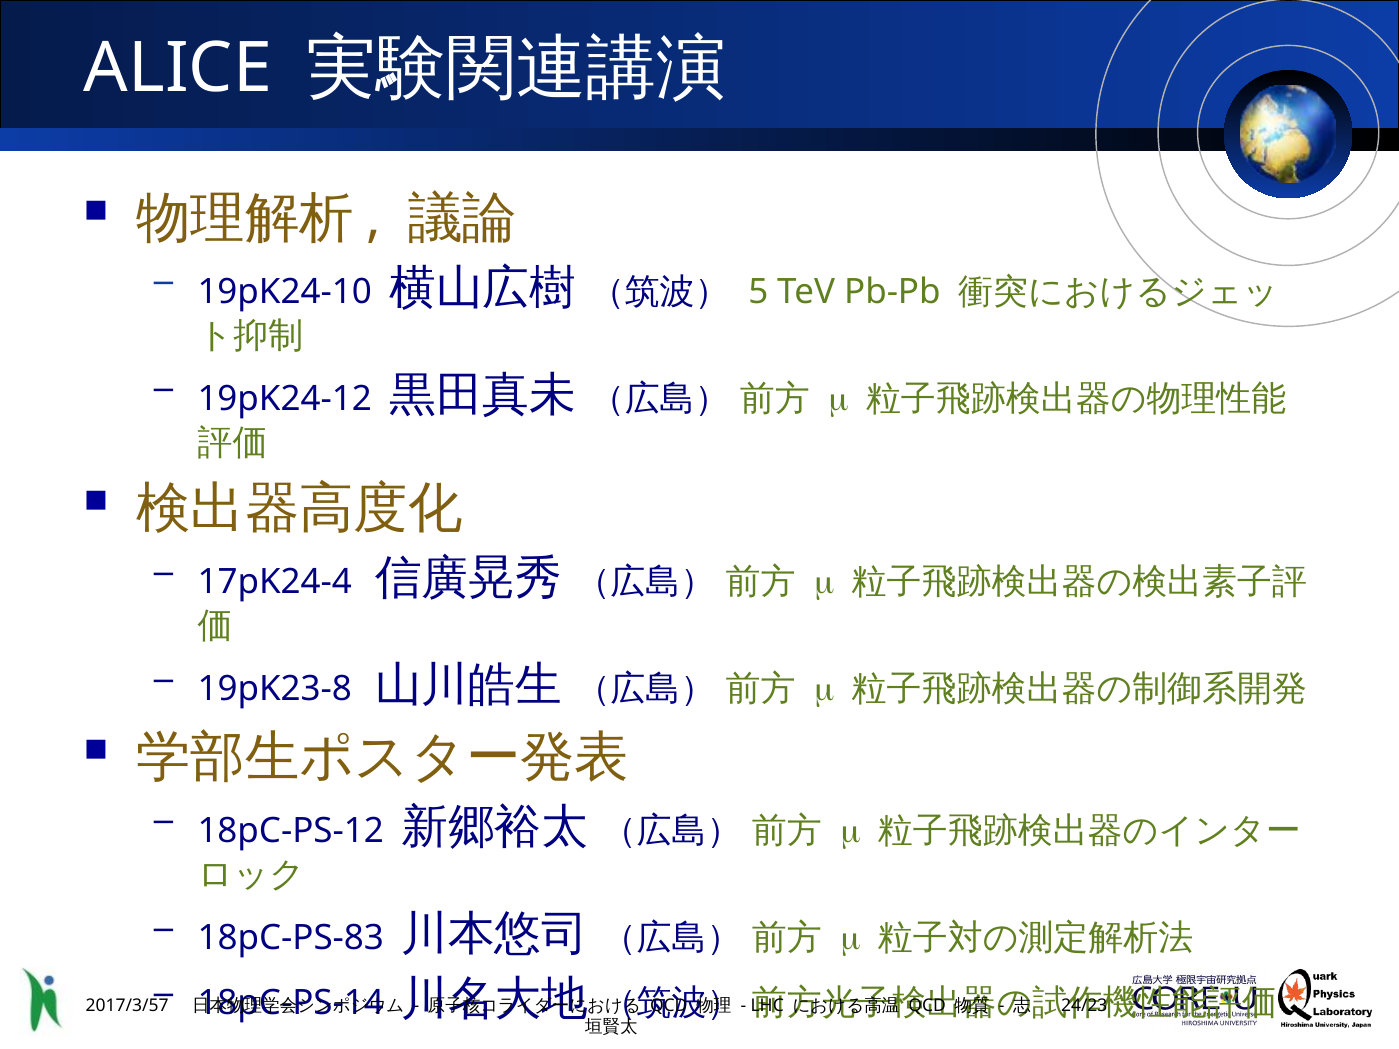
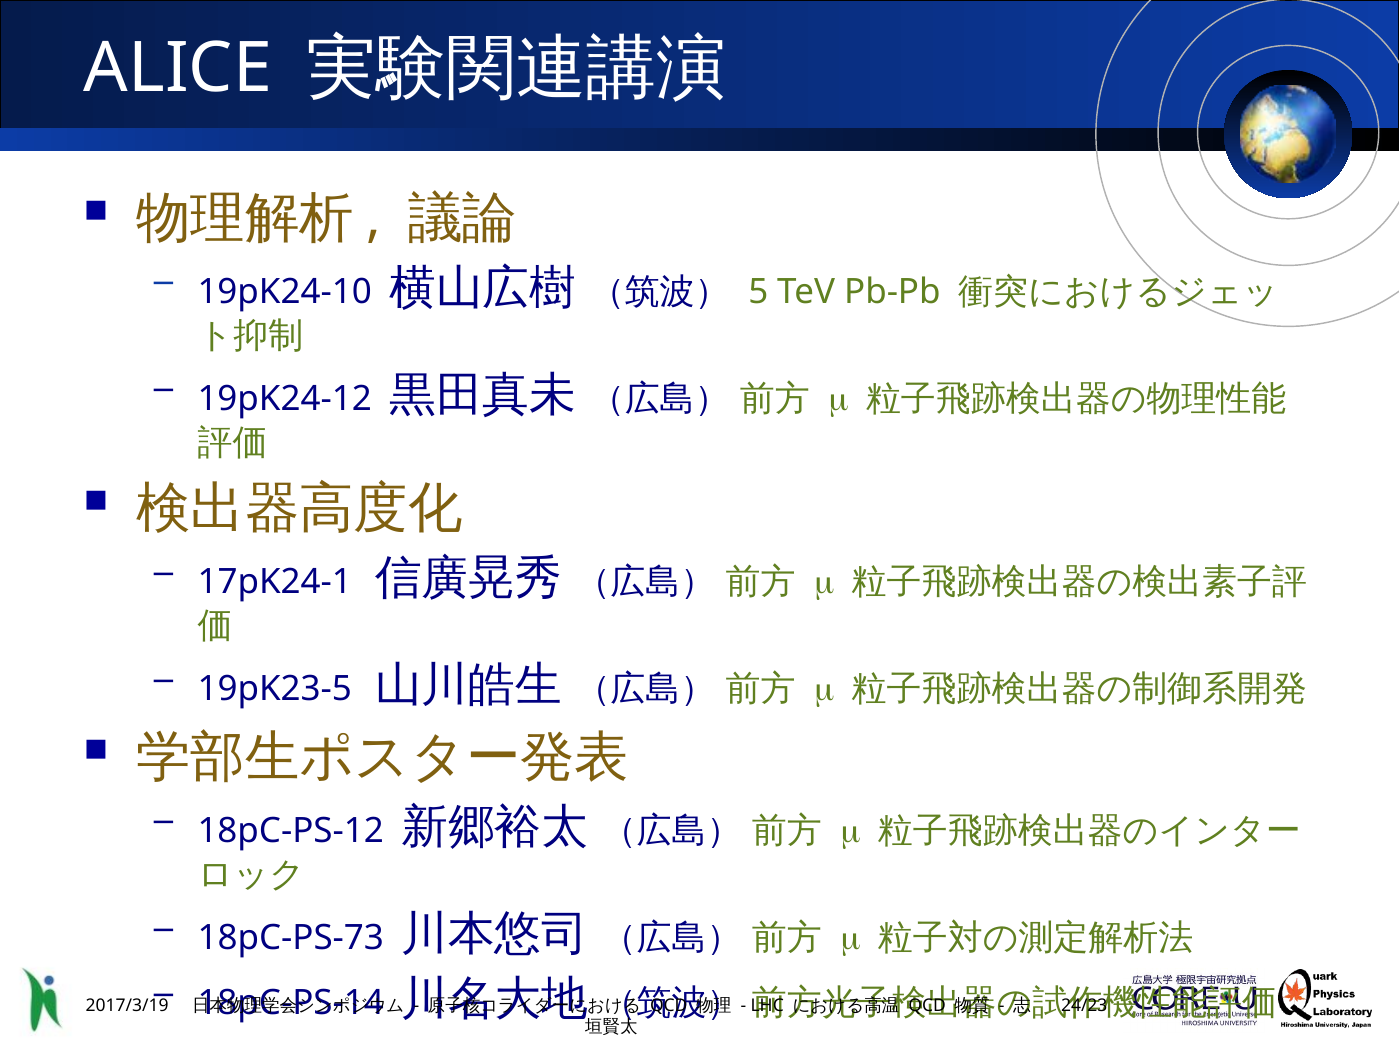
17pK24-4: 17pK24-4 -> 17pK24-1
19pK23-8: 19pK23-8 -> 19pK23-5
18pC-PS-83: 18pC-PS-83 -> 18pC-PS-73
2017/3/57: 2017/3/57 -> 2017/3/19
